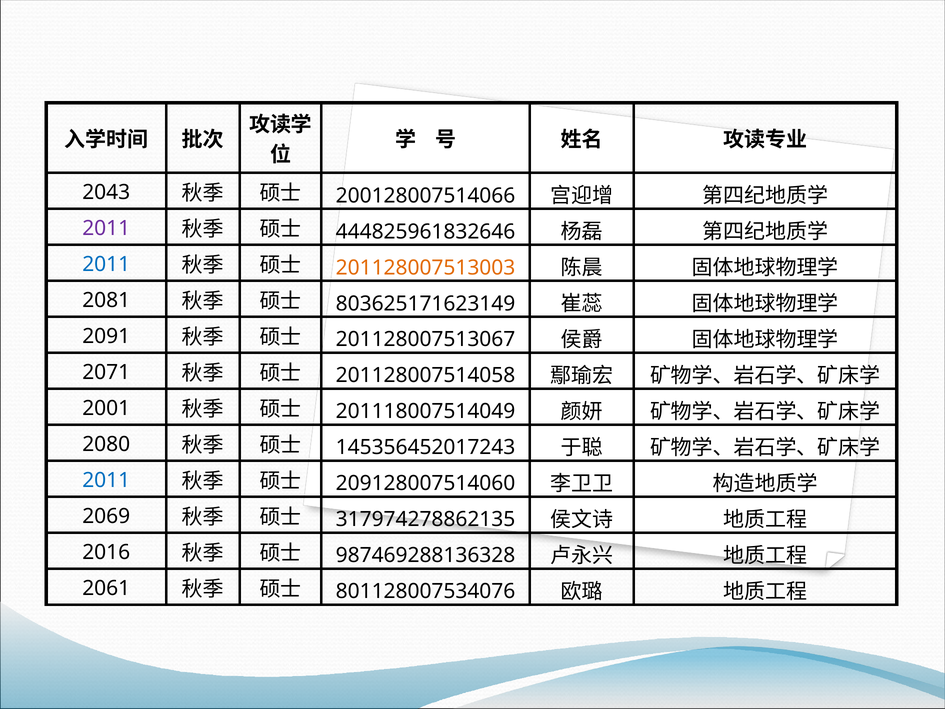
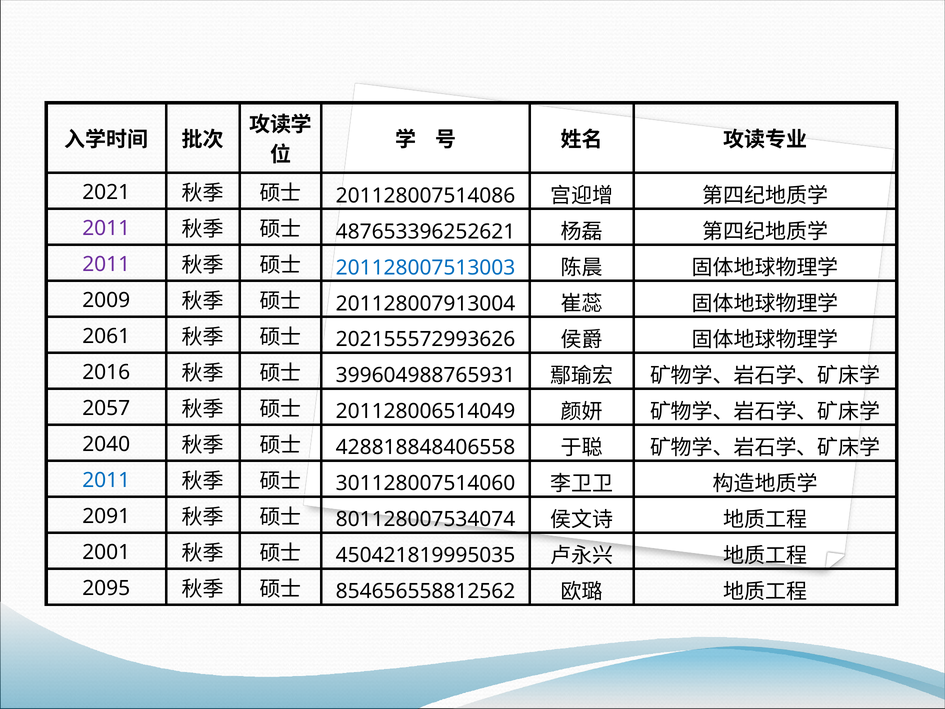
2043: 2043 -> 2021
200128007514066: 200128007514066 -> 201128007514086
444825961832646: 444825961832646 -> 487653396252621
2011 at (106, 264) colour: blue -> purple
201128007513003 colour: orange -> blue
2081: 2081 -> 2009
803625171623149: 803625171623149 -> 201128007913004
2091: 2091 -> 2061
201128007513067: 201128007513067 -> 202155572993626
2071: 2071 -> 2016
201128007514058: 201128007514058 -> 399604988765931
2001: 2001 -> 2057
201118007514049: 201118007514049 -> 201128006514049
2080: 2080 -> 2040
145356452017243: 145356452017243 -> 428818848406558
209128007514060: 209128007514060 -> 301128007514060
2069: 2069 -> 2091
317974278862135: 317974278862135 -> 801128007534074
2016: 2016 -> 2001
987469288136328: 987469288136328 -> 450421819995035
2061: 2061 -> 2095
801128007534076: 801128007534076 -> 854656558812562
